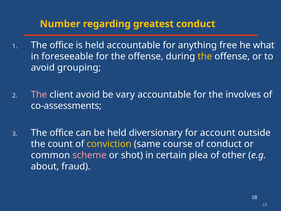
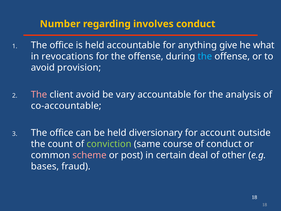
greatest: greatest -> involves
free: free -> give
foreseeable: foreseeable -> revocations
the at (205, 56) colour: yellow -> light blue
grouping: grouping -> provision
involves: involves -> analysis
co-assessments: co-assessments -> co-accountable
conviction colour: yellow -> light green
shot: shot -> post
plea: plea -> deal
about: about -> bases
